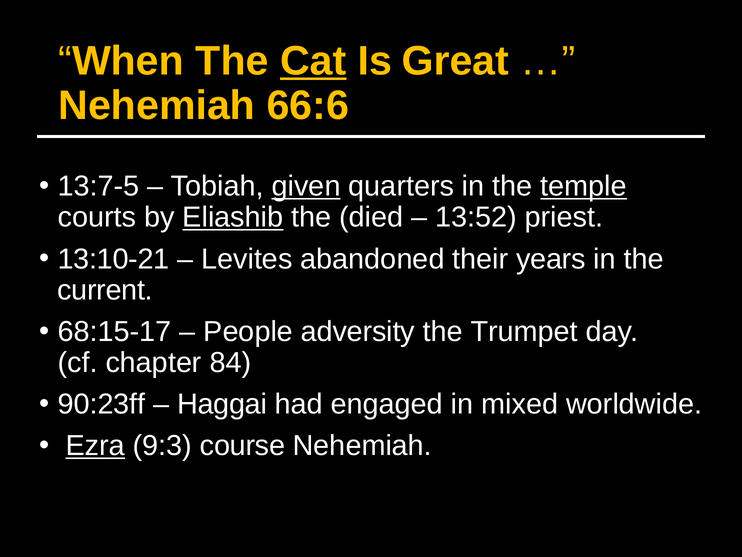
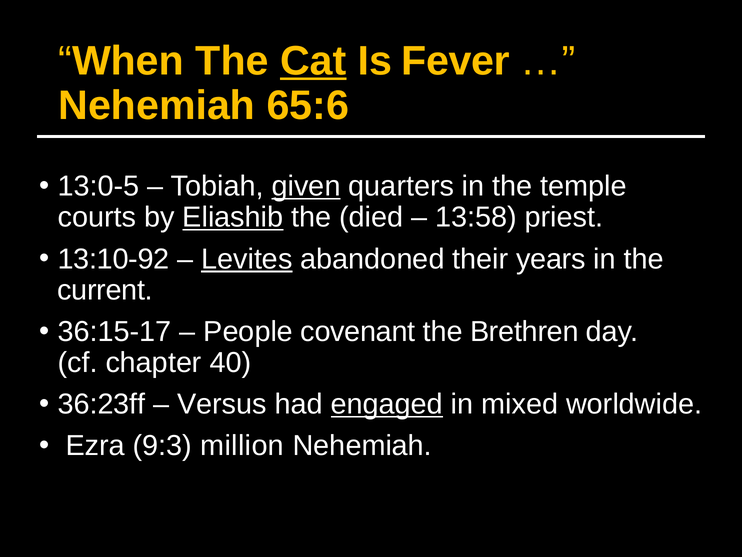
Great: Great -> Fever
66:6: 66:6 -> 65:6
13:7-5: 13:7-5 -> 13:0-5
temple underline: present -> none
13:52: 13:52 -> 13:58
13:10-21: 13:10-21 -> 13:10-92
Levites underline: none -> present
68:15-17: 68:15-17 -> 36:15-17
adversity: adversity -> covenant
Trumpet: Trumpet -> Brethren
84: 84 -> 40
90:23ff: 90:23ff -> 36:23ff
Haggai: Haggai -> Versus
engaged underline: none -> present
Ezra underline: present -> none
course: course -> million
